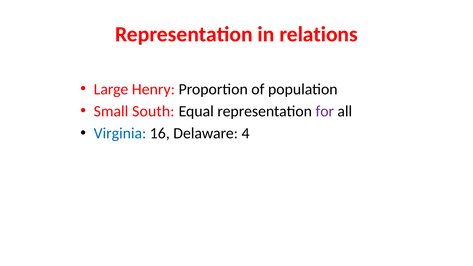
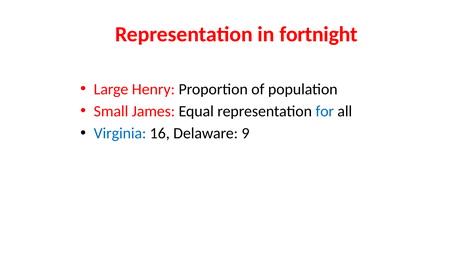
relations: relations -> fortnight
South: South -> James
for colour: purple -> blue
4: 4 -> 9
